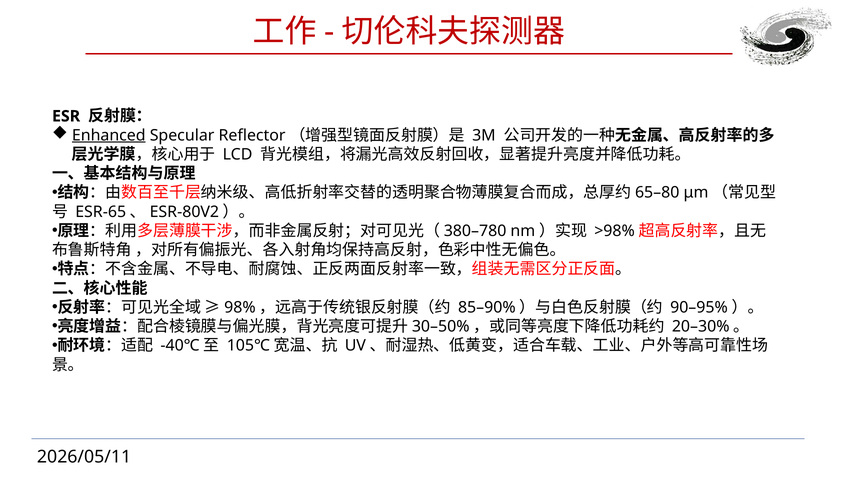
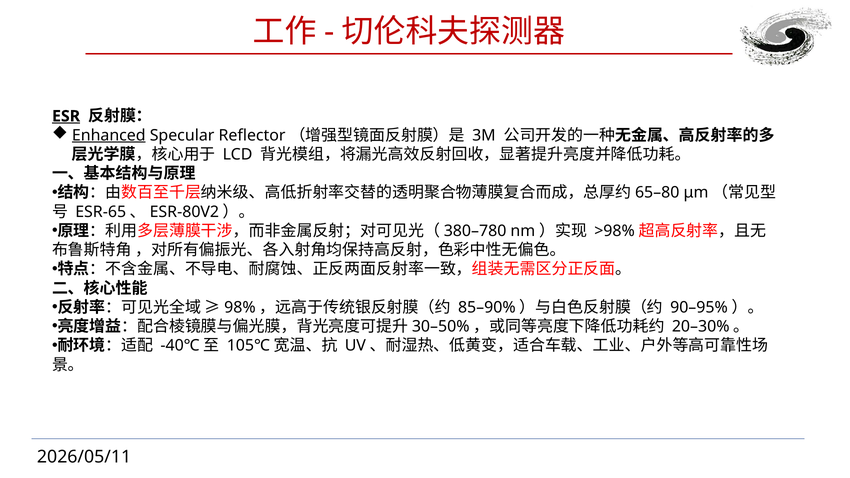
ESR underline: none -> present
